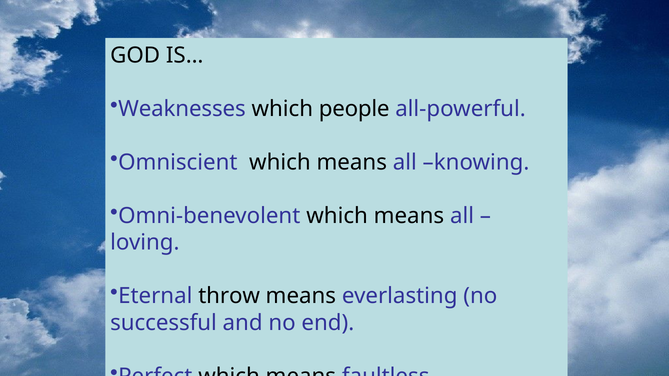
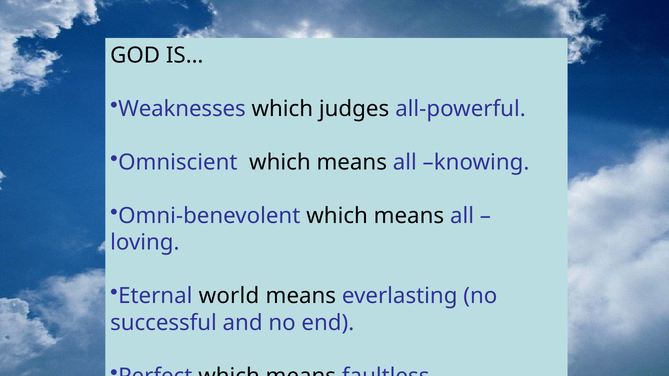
people: people -> judges
throw: throw -> world
